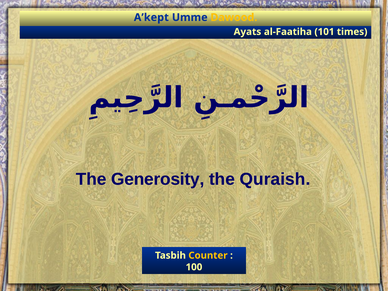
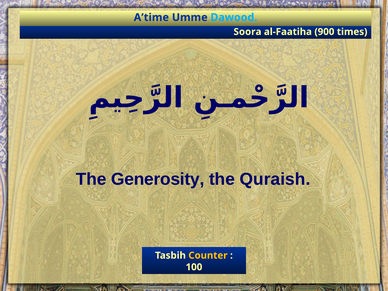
A’kept: A’kept -> A’time
Dawood colour: yellow -> light blue
Ayats: Ayats -> Soora
101: 101 -> 900
